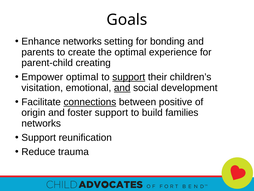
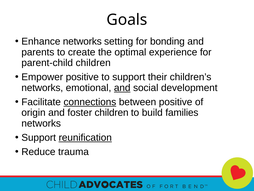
parent-child creating: creating -> children
Empower optimal: optimal -> positive
support at (129, 77) underline: present -> none
visitation at (42, 88): visitation -> networks
foster support: support -> children
reunification underline: none -> present
